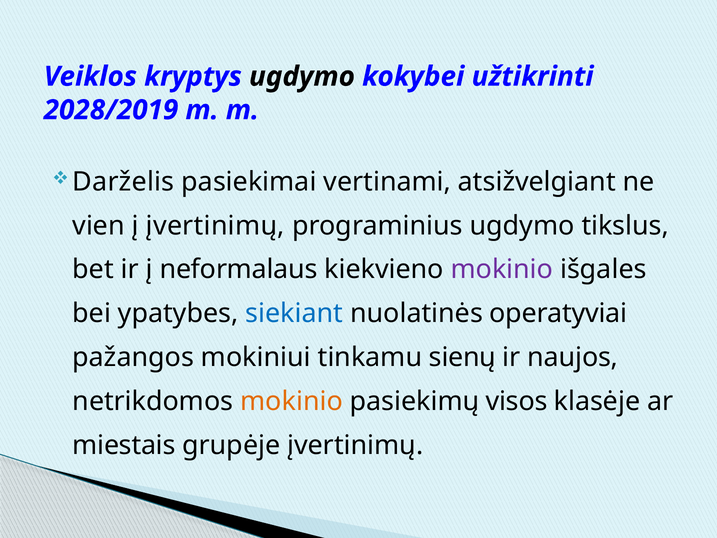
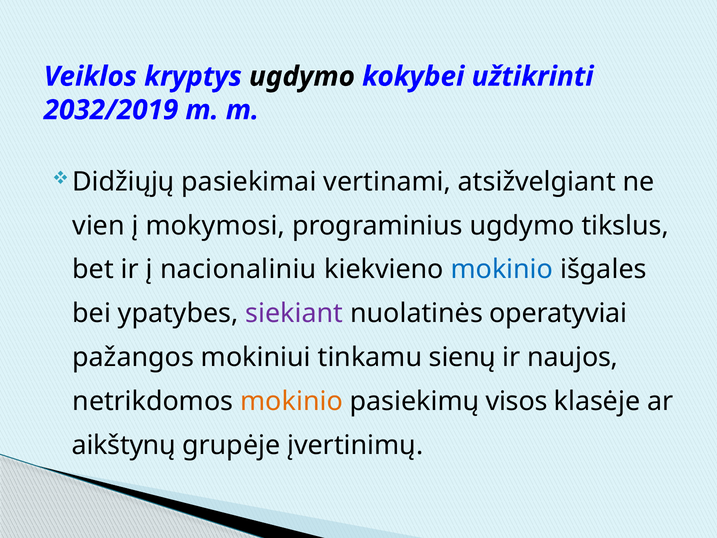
2028/2019: 2028/2019 -> 2032/2019
Darželis: Darželis -> Didžiųjų
į įvertinimų: įvertinimų -> mokymosi
neformalaus: neformalaus -> nacionaliniu
mokinio at (502, 269) colour: purple -> blue
siekiant colour: blue -> purple
miestais: miestais -> aikštynų
